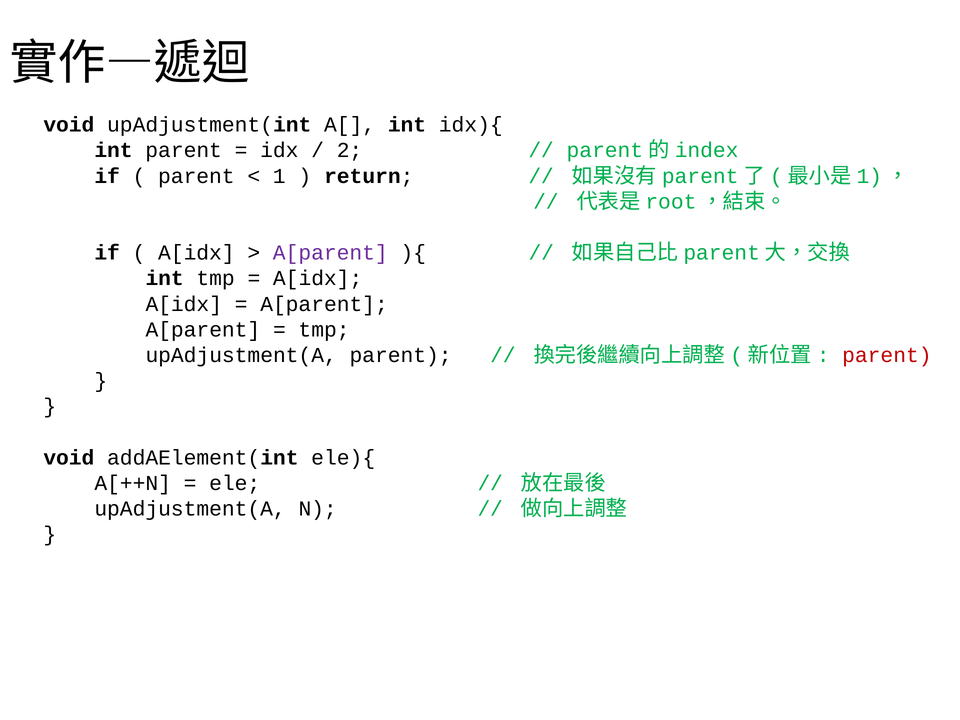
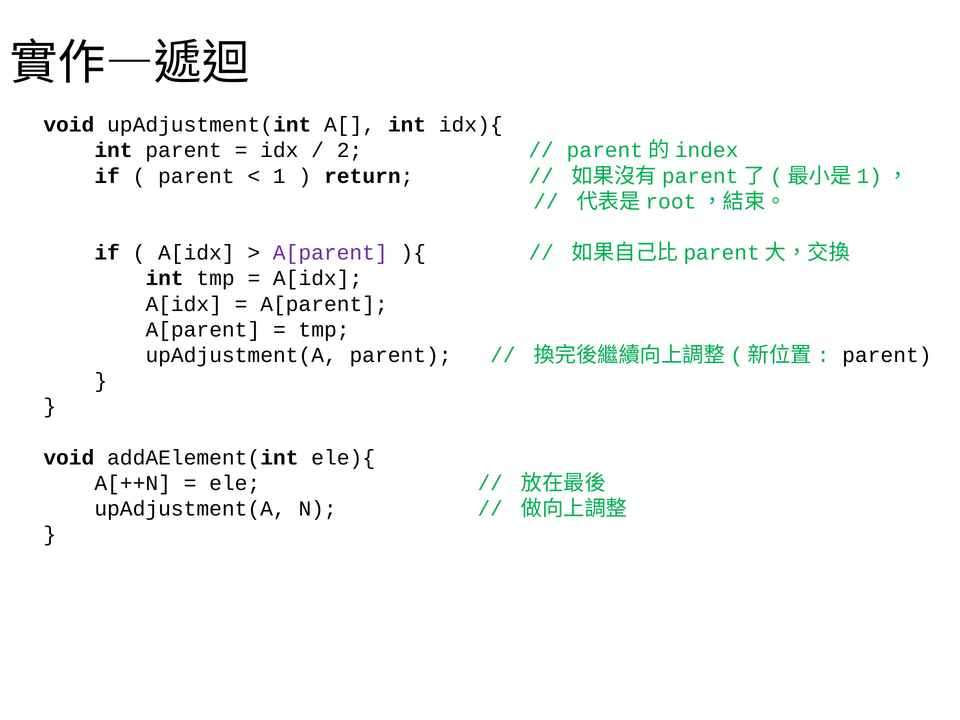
parent at (887, 355) colour: red -> black
